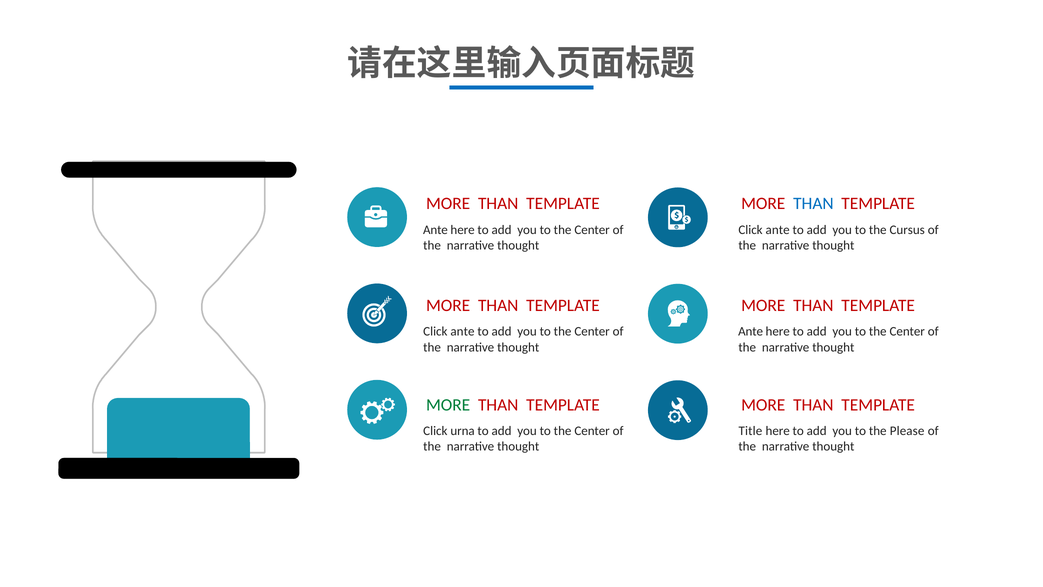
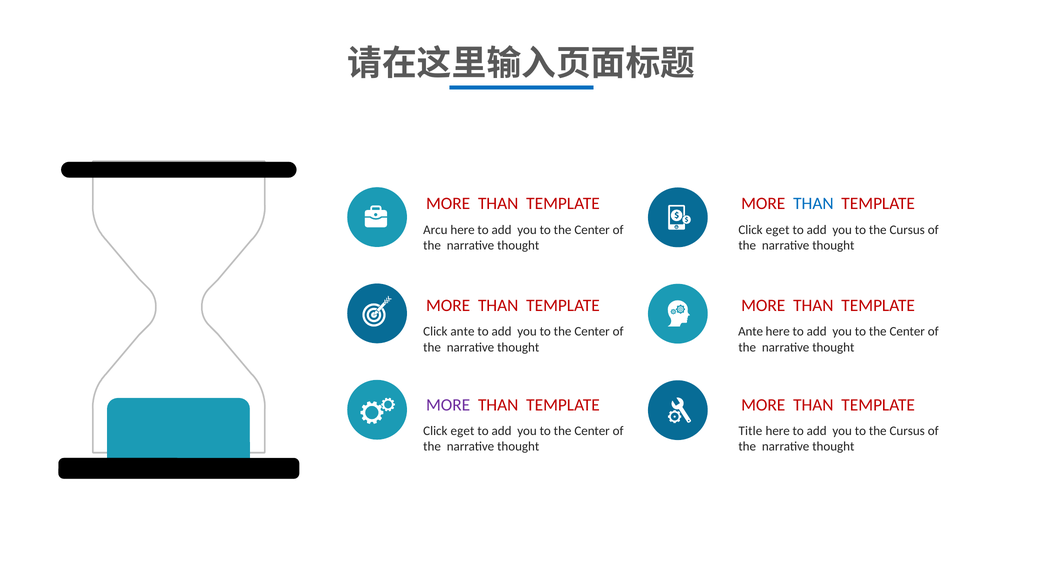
Ante at (435, 230): Ante -> Arcu
ante at (778, 230): ante -> eget
MORE at (448, 405) colour: green -> purple
urna at (463, 431): urna -> eget
Please at (907, 431): Please -> Cursus
